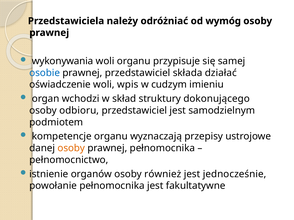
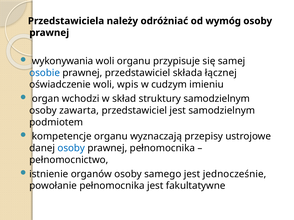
działać: działać -> łącznej
struktury dokonującego: dokonującego -> samodzielnym
odbioru: odbioru -> zawarta
osoby at (71, 148) colour: orange -> blue
również: również -> samego
